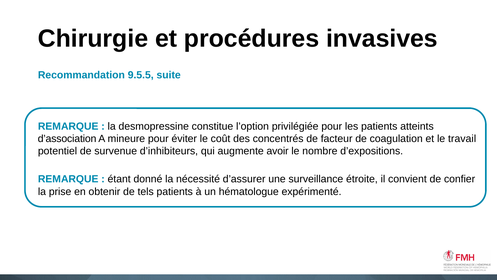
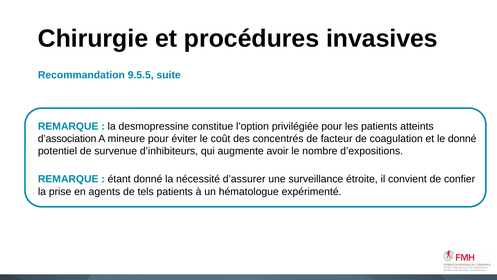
le travail: travail -> donné
obtenir: obtenir -> agents
